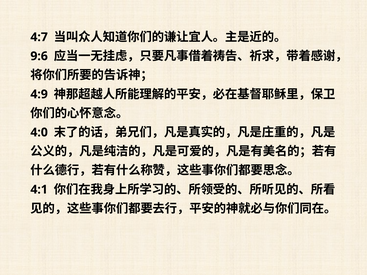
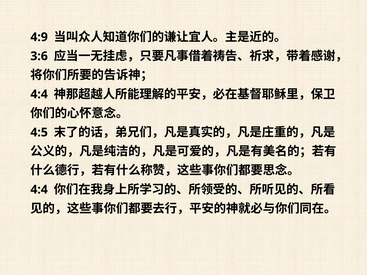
4:7: 4:7 -> 4:9
9:6: 9:6 -> 3:6
4:9 at (39, 94): 4:9 -> 4:4
4:0: 4:0 -> 4:5
4:1 at (39, 190): 4:1 -> 4:4
